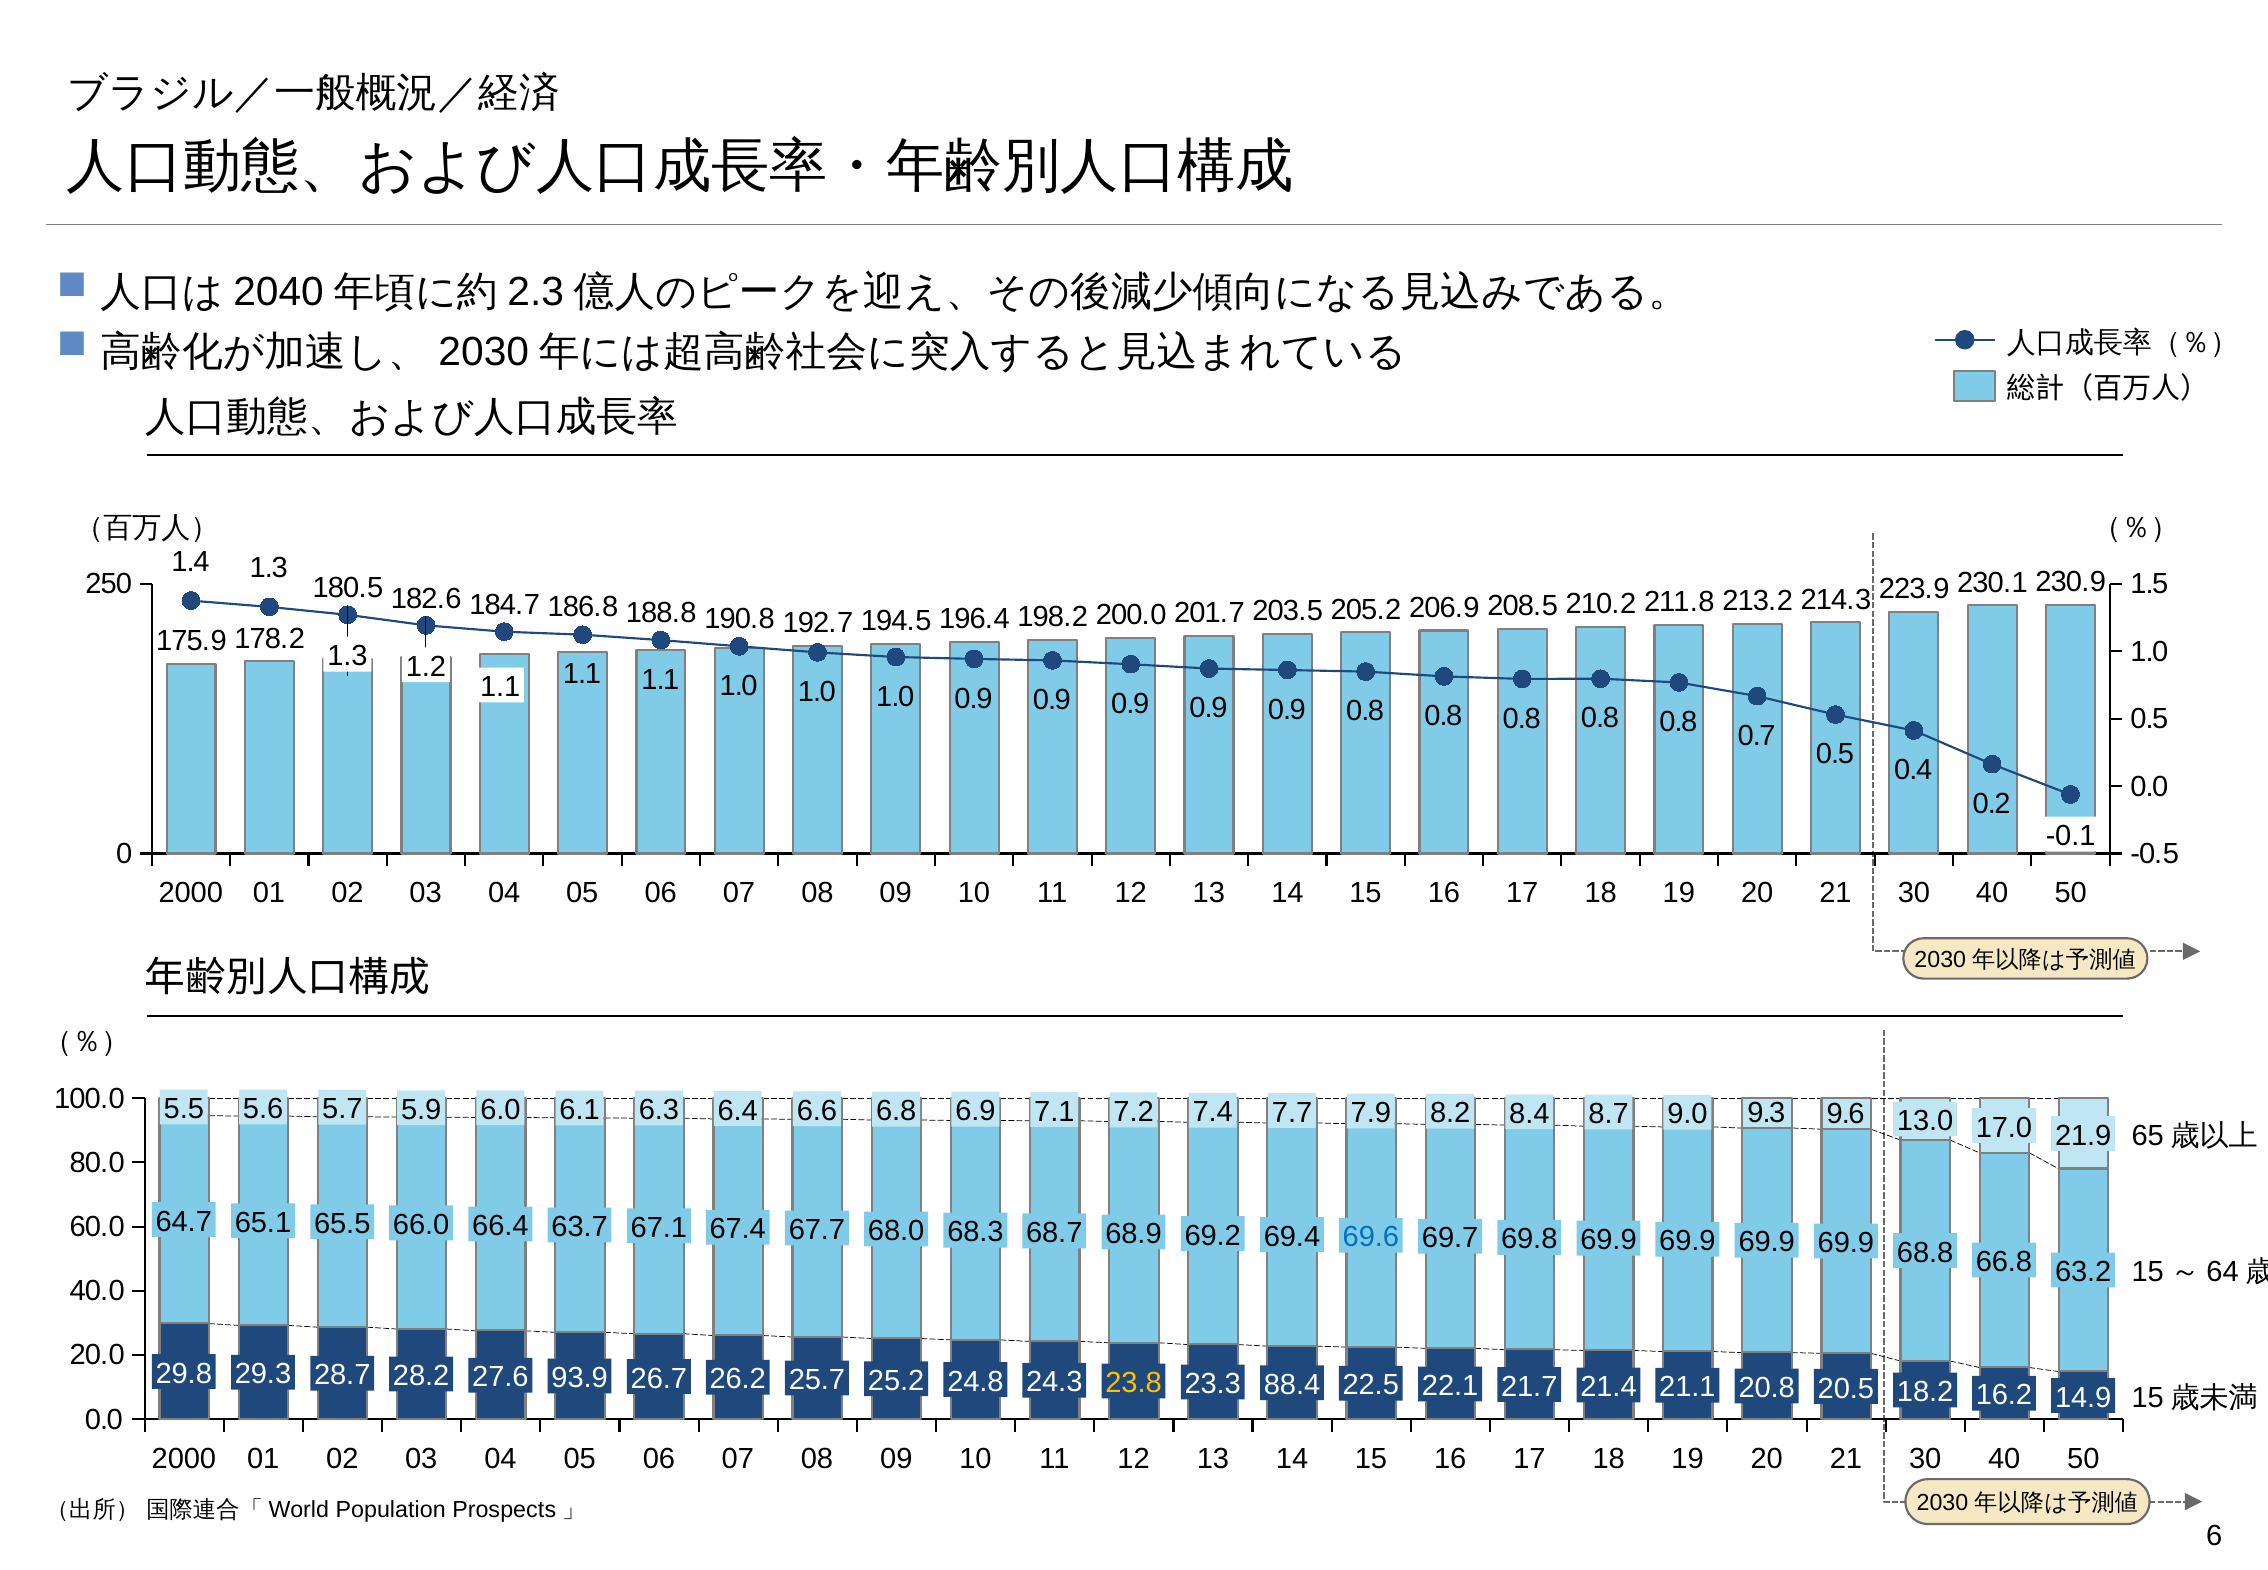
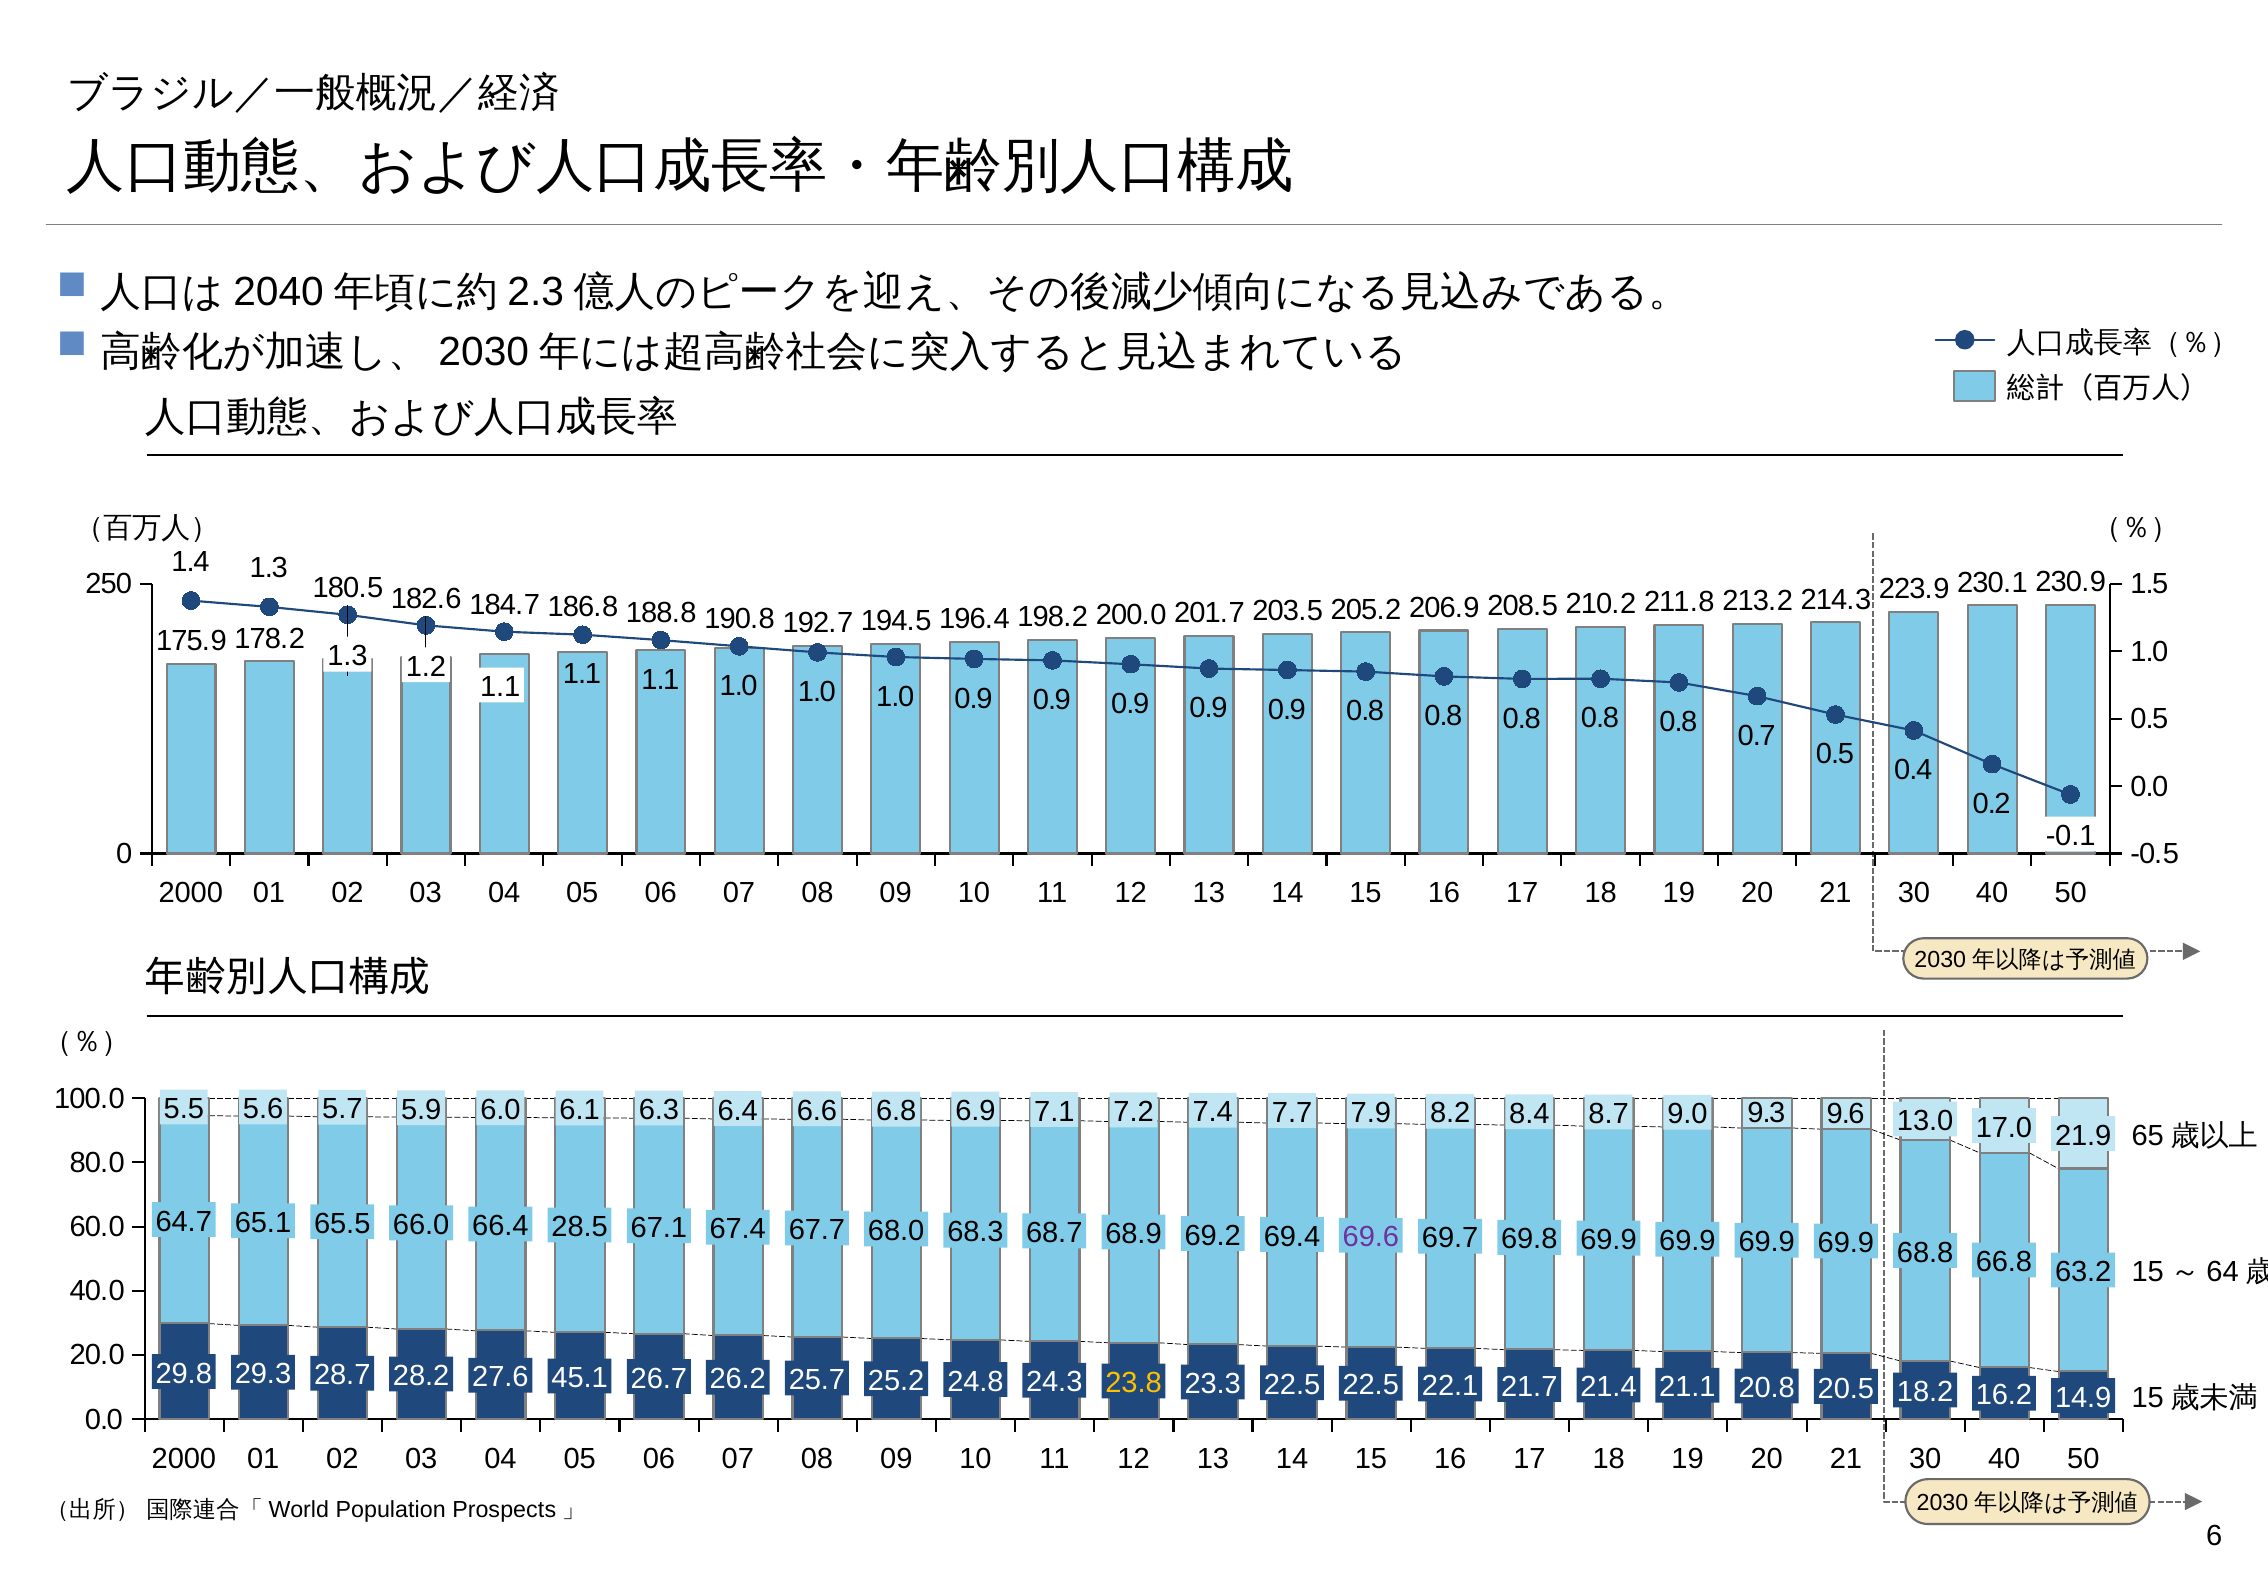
69.6 colour: blue -> purple
63.7: 63.7 -> 28.5
93.9: 93.9 -> 45.1
88.4 at (1292, 1385): 88.4 -> 22.5
